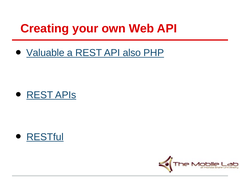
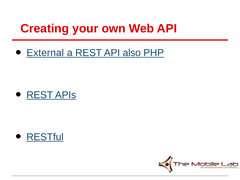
Valuable: Valuable -> External
